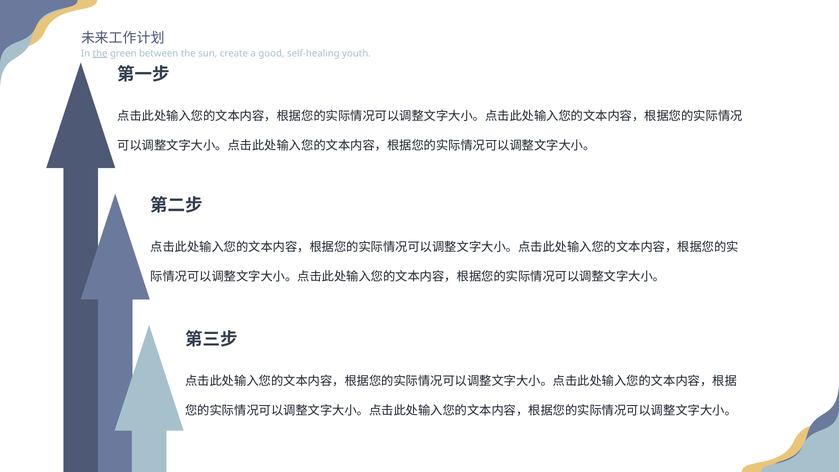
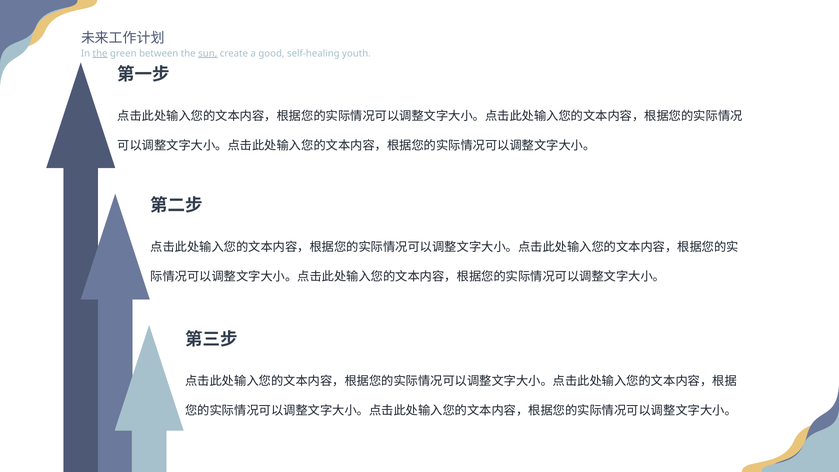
sun underline: none -> present
